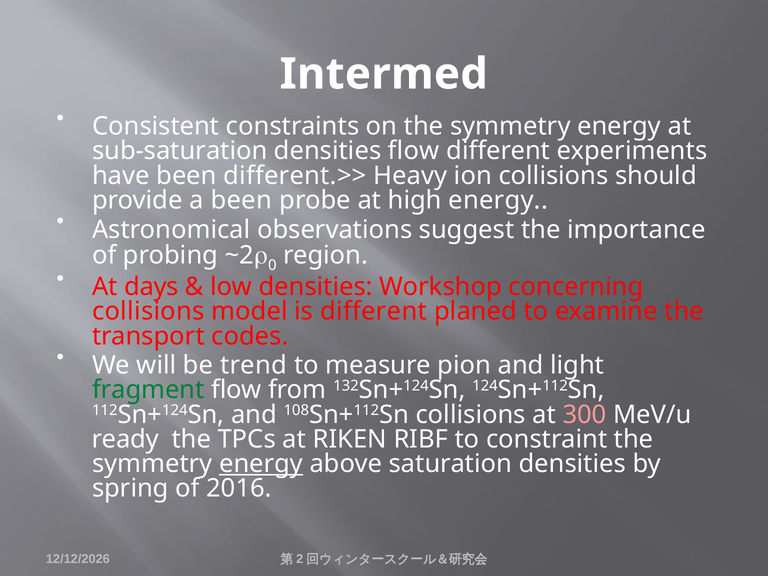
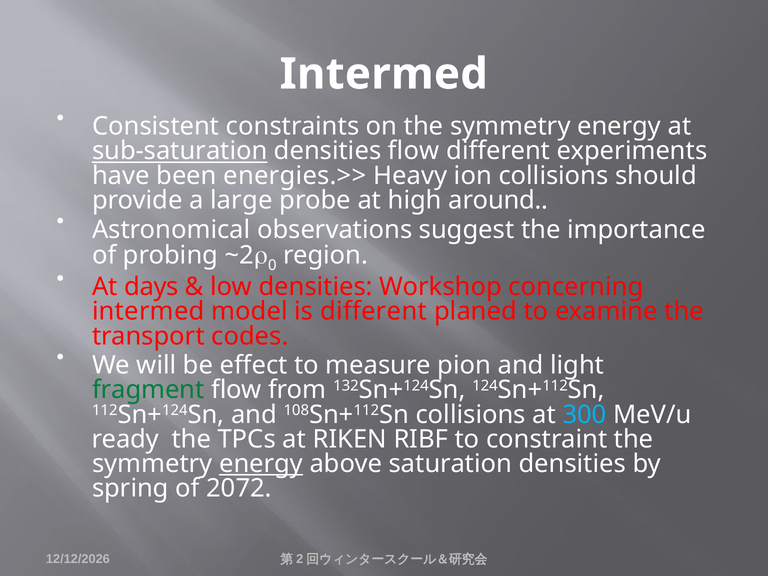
sub-saturation underline: none -> present
different.>>: different.>> -> energies.>>
a been: been -> large
high energy: energy -> around
collisions at (148, 312): collisions -> intermed
trend: trend -> effect
300 colour: pink -> light blue
2016: 2016 -> 2072
